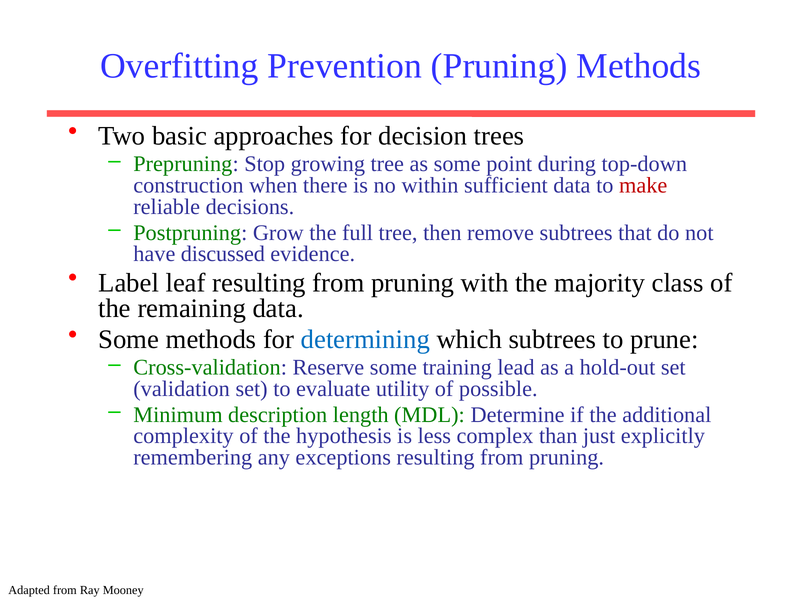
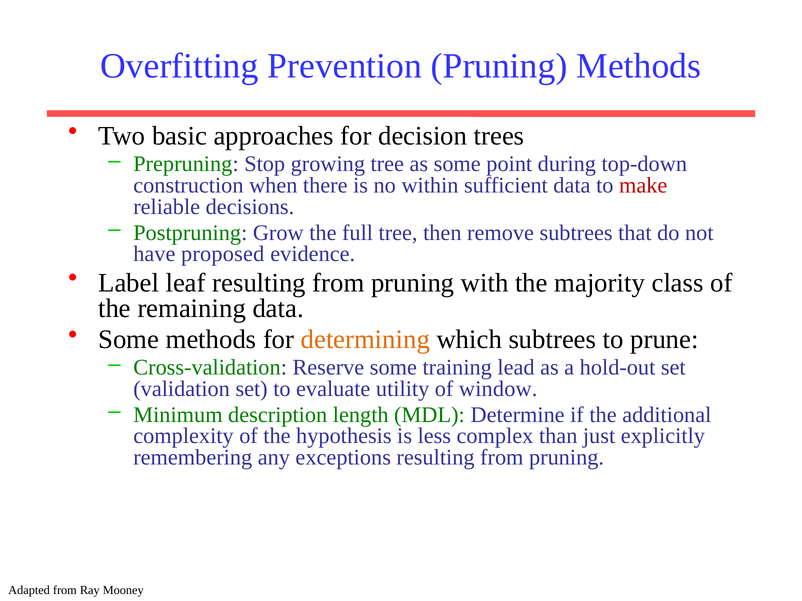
discussed: discussed -> proposed
determining colour: blue -> orange
possible: possible -> window
